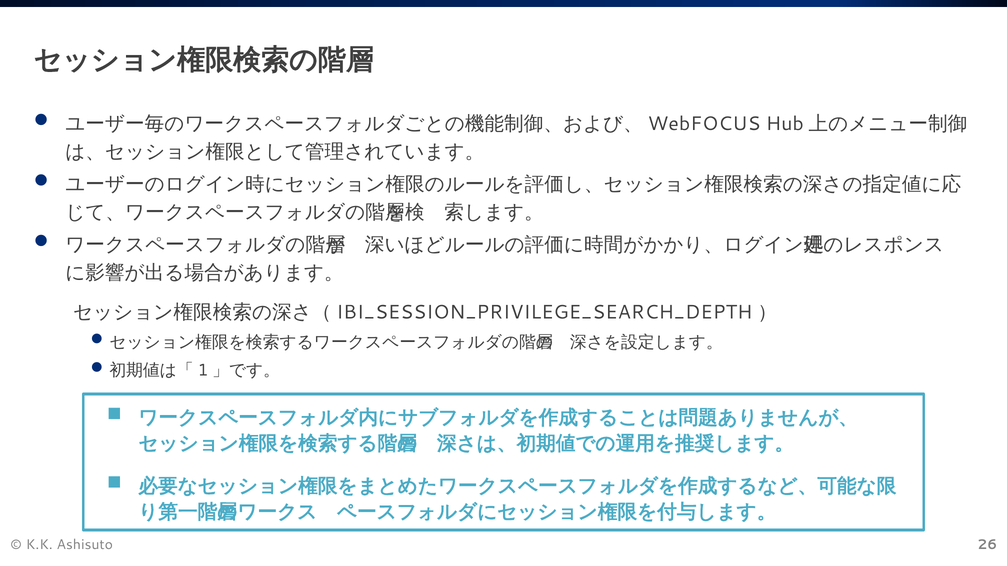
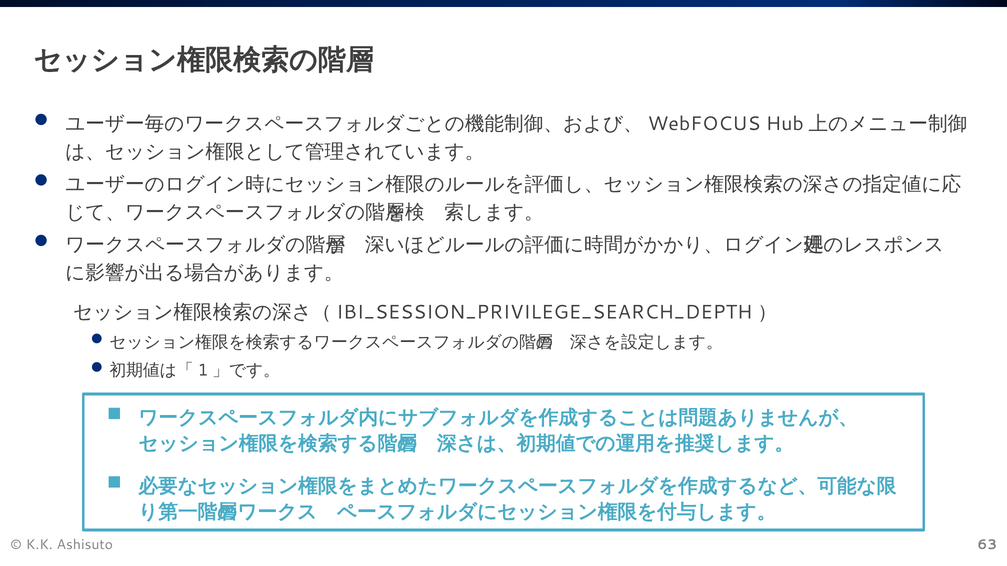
26: 26 -> 63
